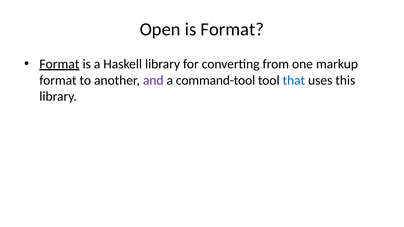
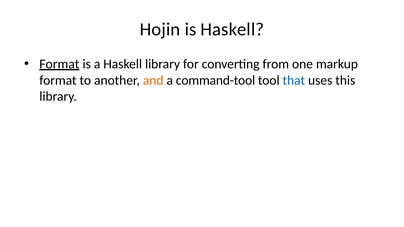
Open: Open -> Hojin
is Format: Format -> Haskell
and colour: purple -> orange
